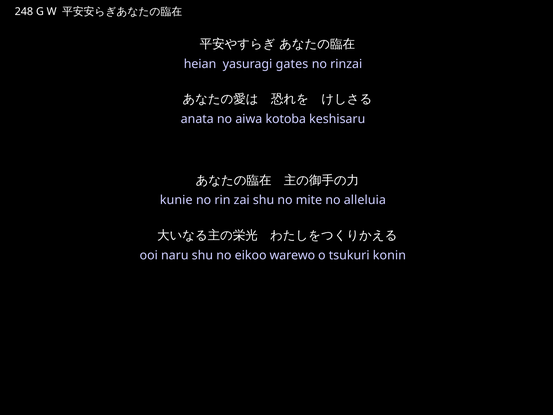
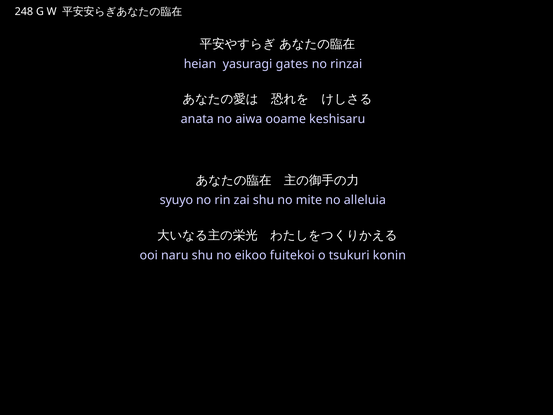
kotoba: kotoba -> ooame
kunie: kunie -> syuyo
warewo: warewo -> fuitekoi
